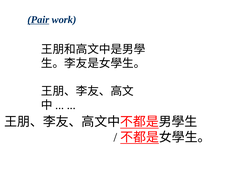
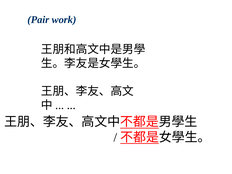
Pair underline: present -> none
